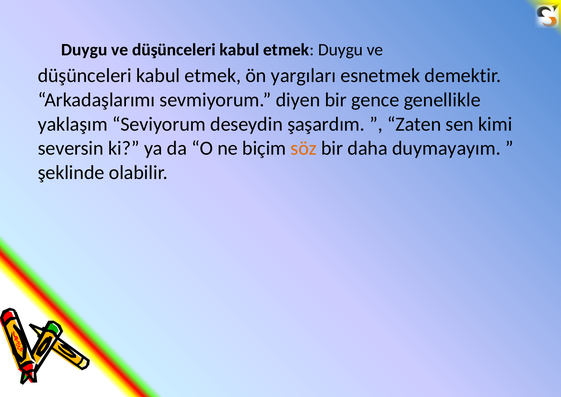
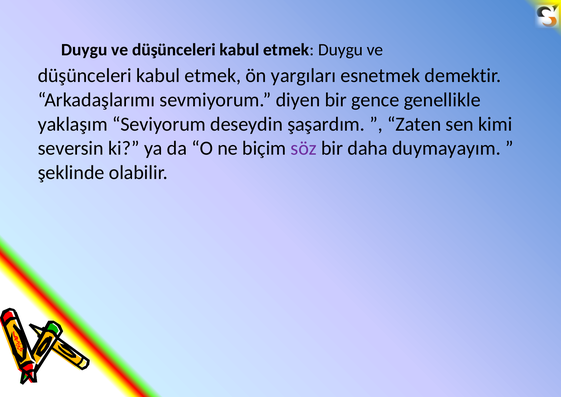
söz colour: orange -> purple
